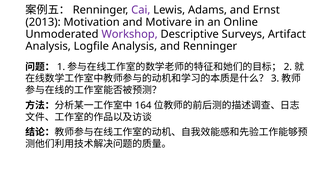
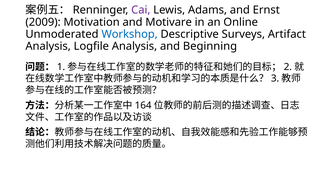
2013: 2013 -> 2009
Workshop colour: purple -> blue
and Renninger: Renninger -> Beginning
